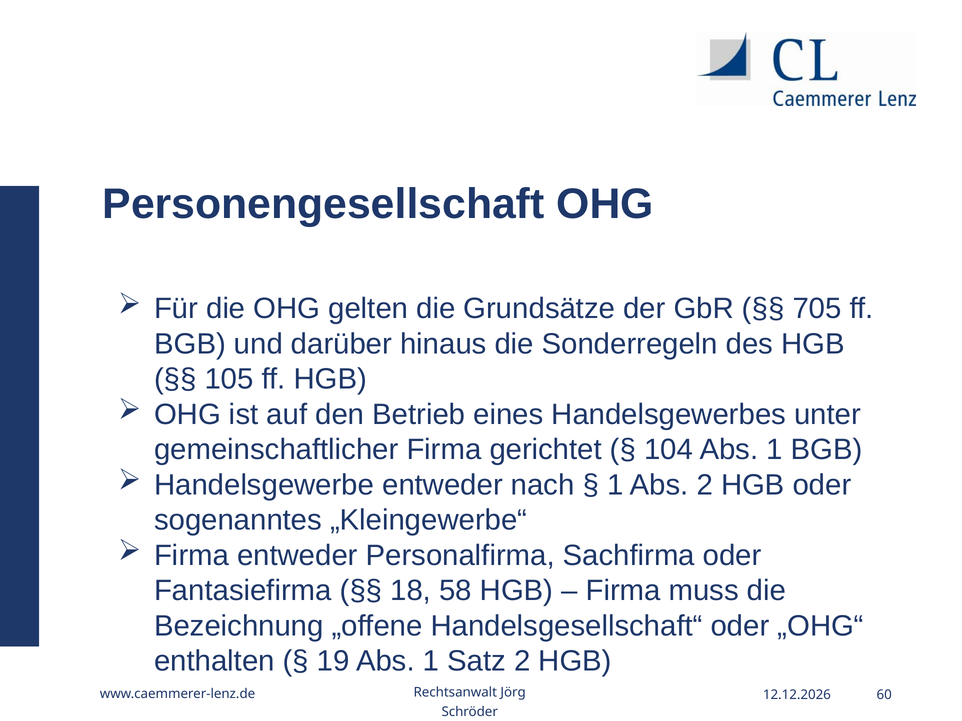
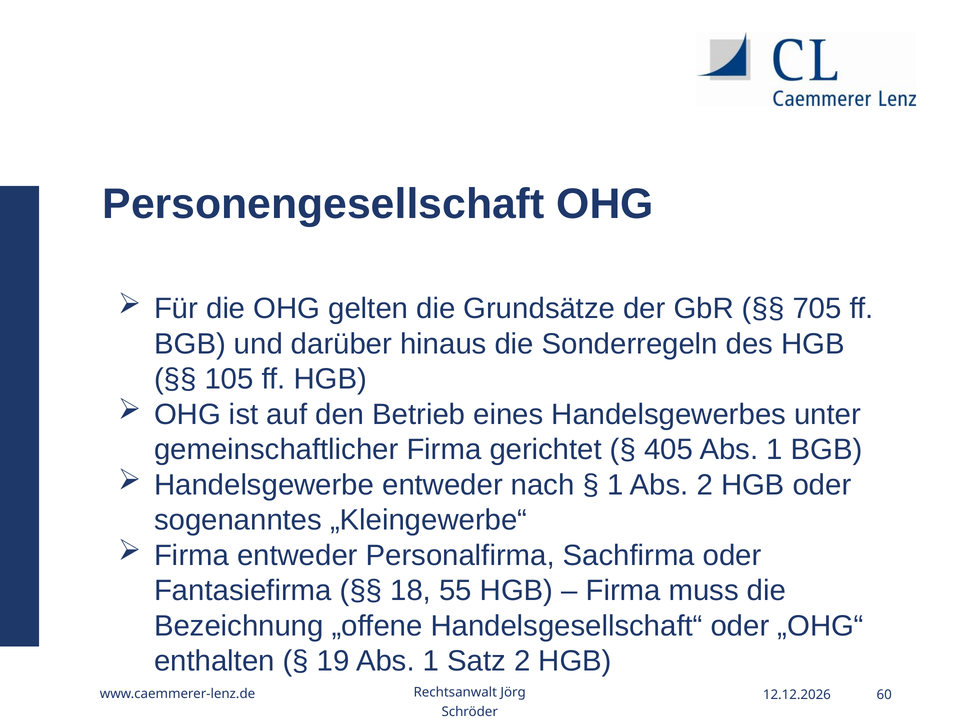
104: 104 -> 405
58: 58 -> 55
